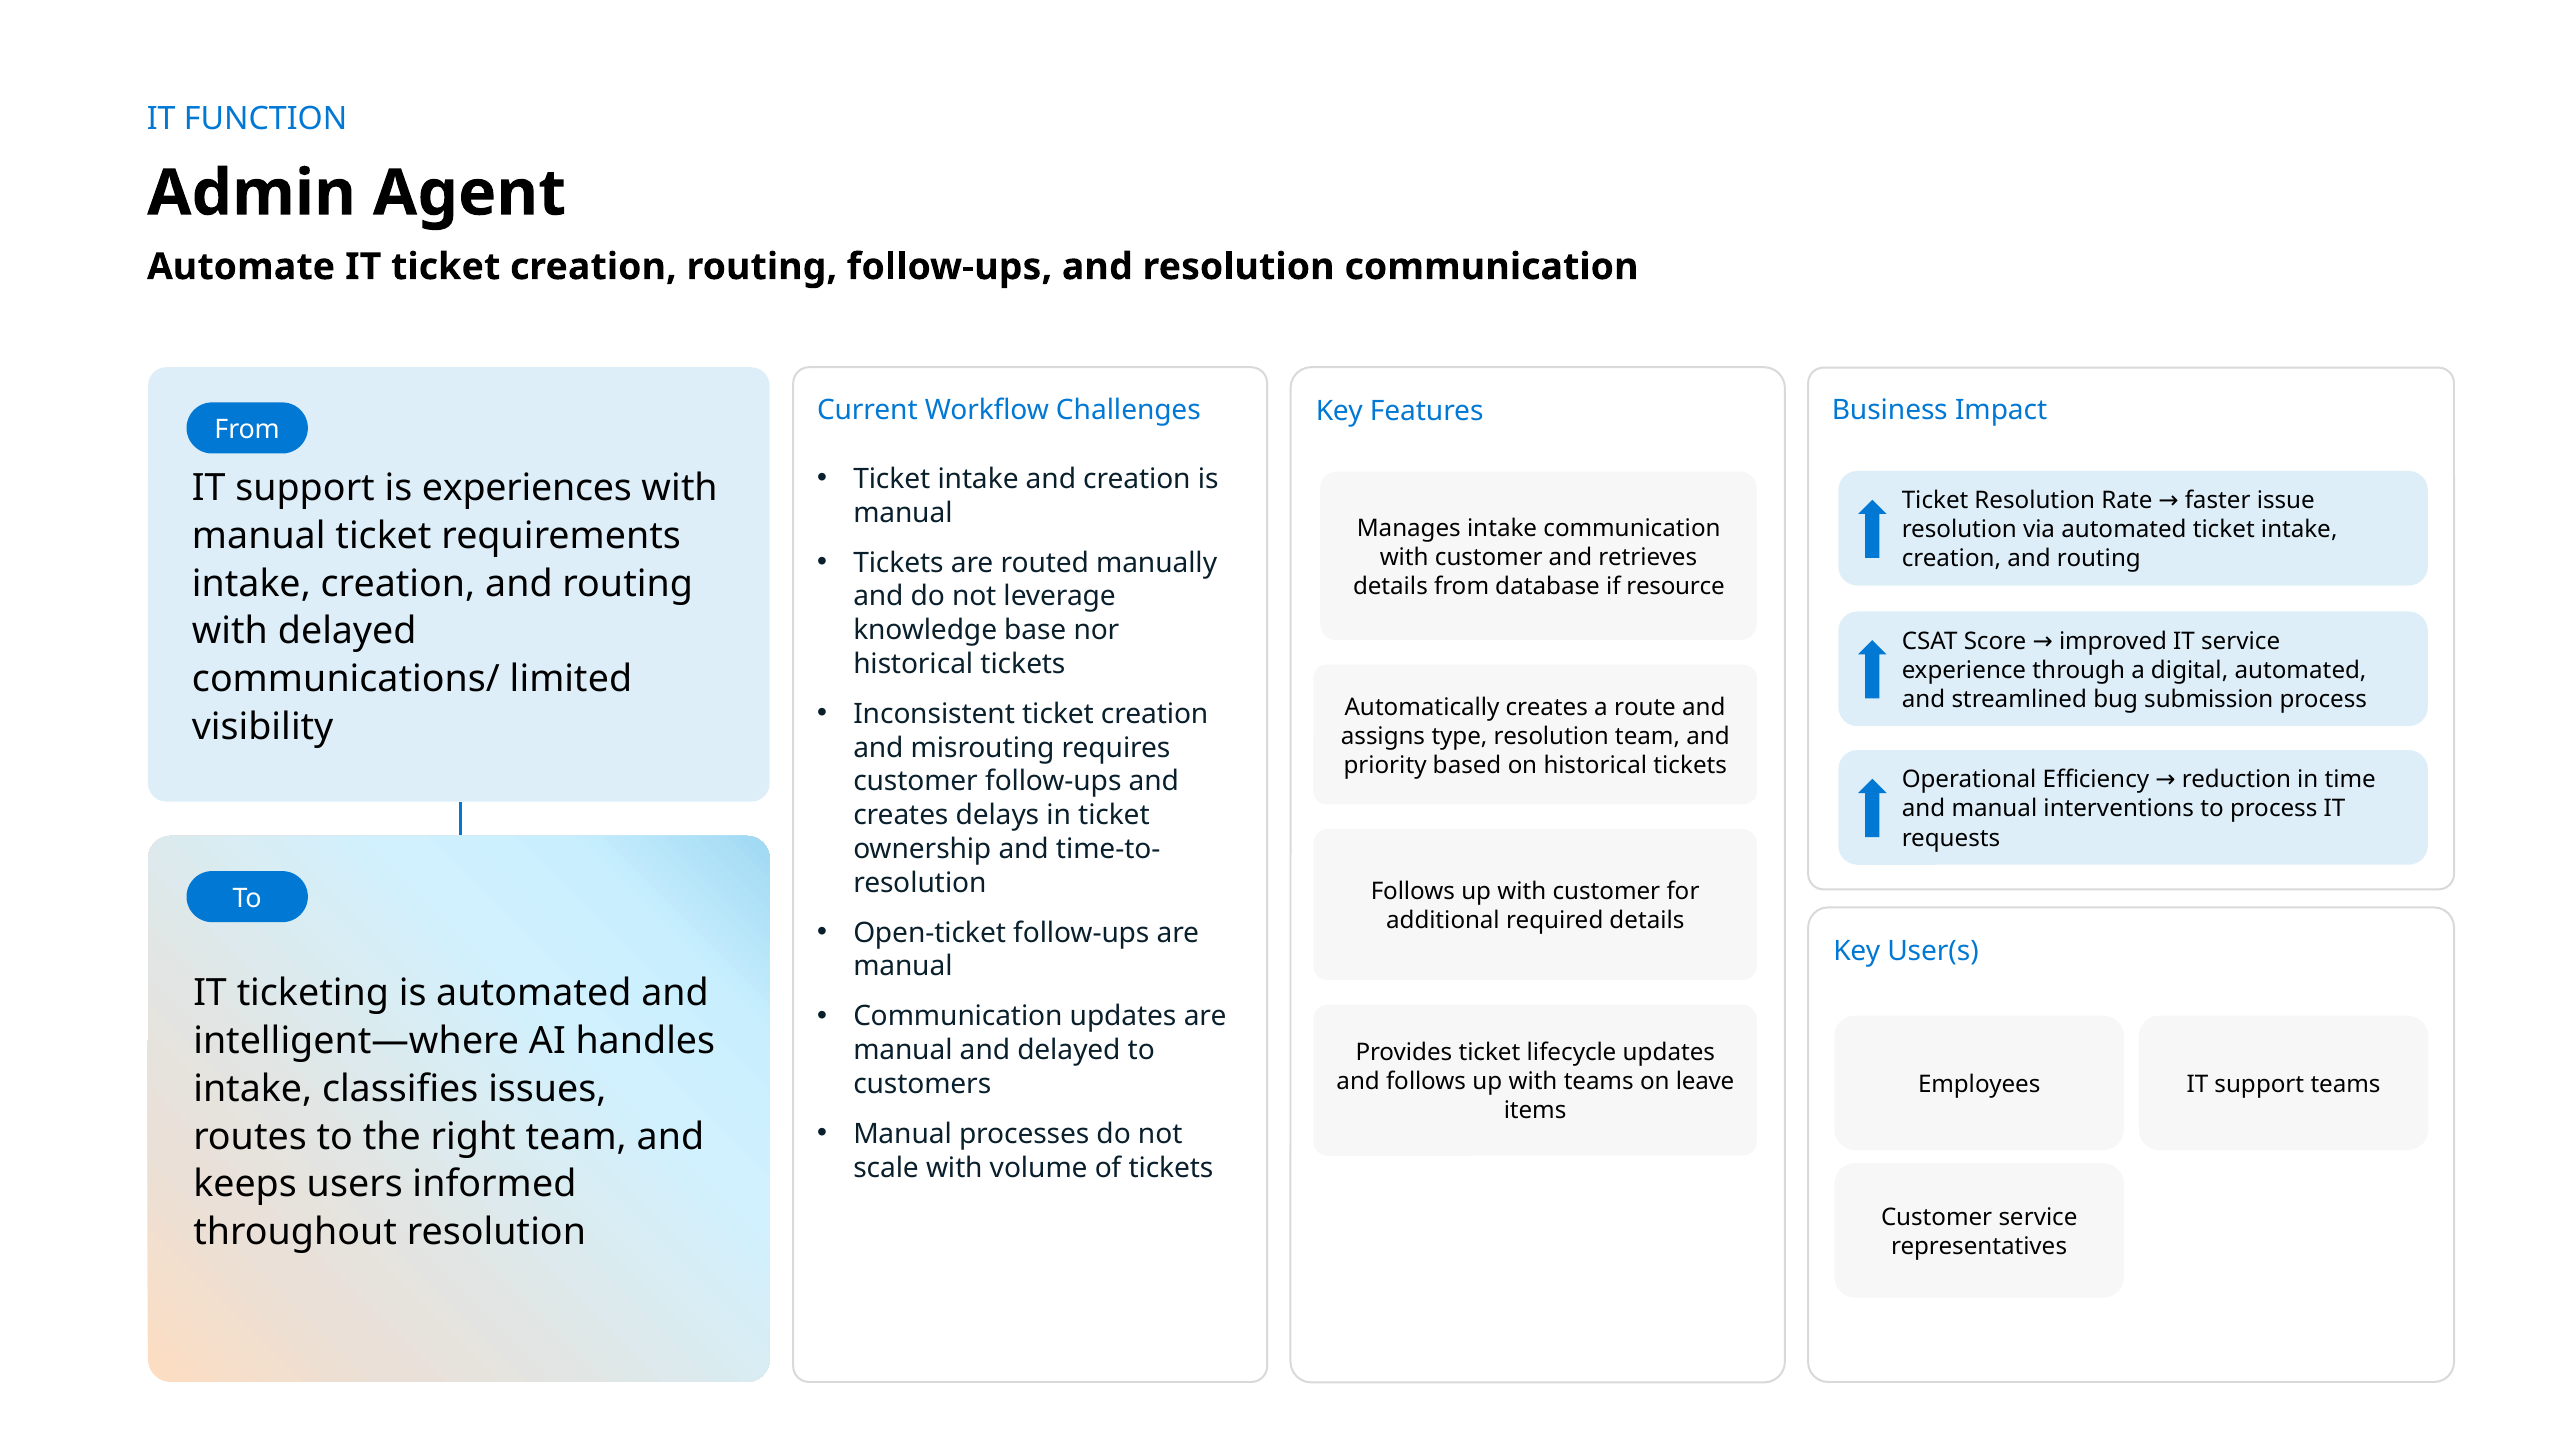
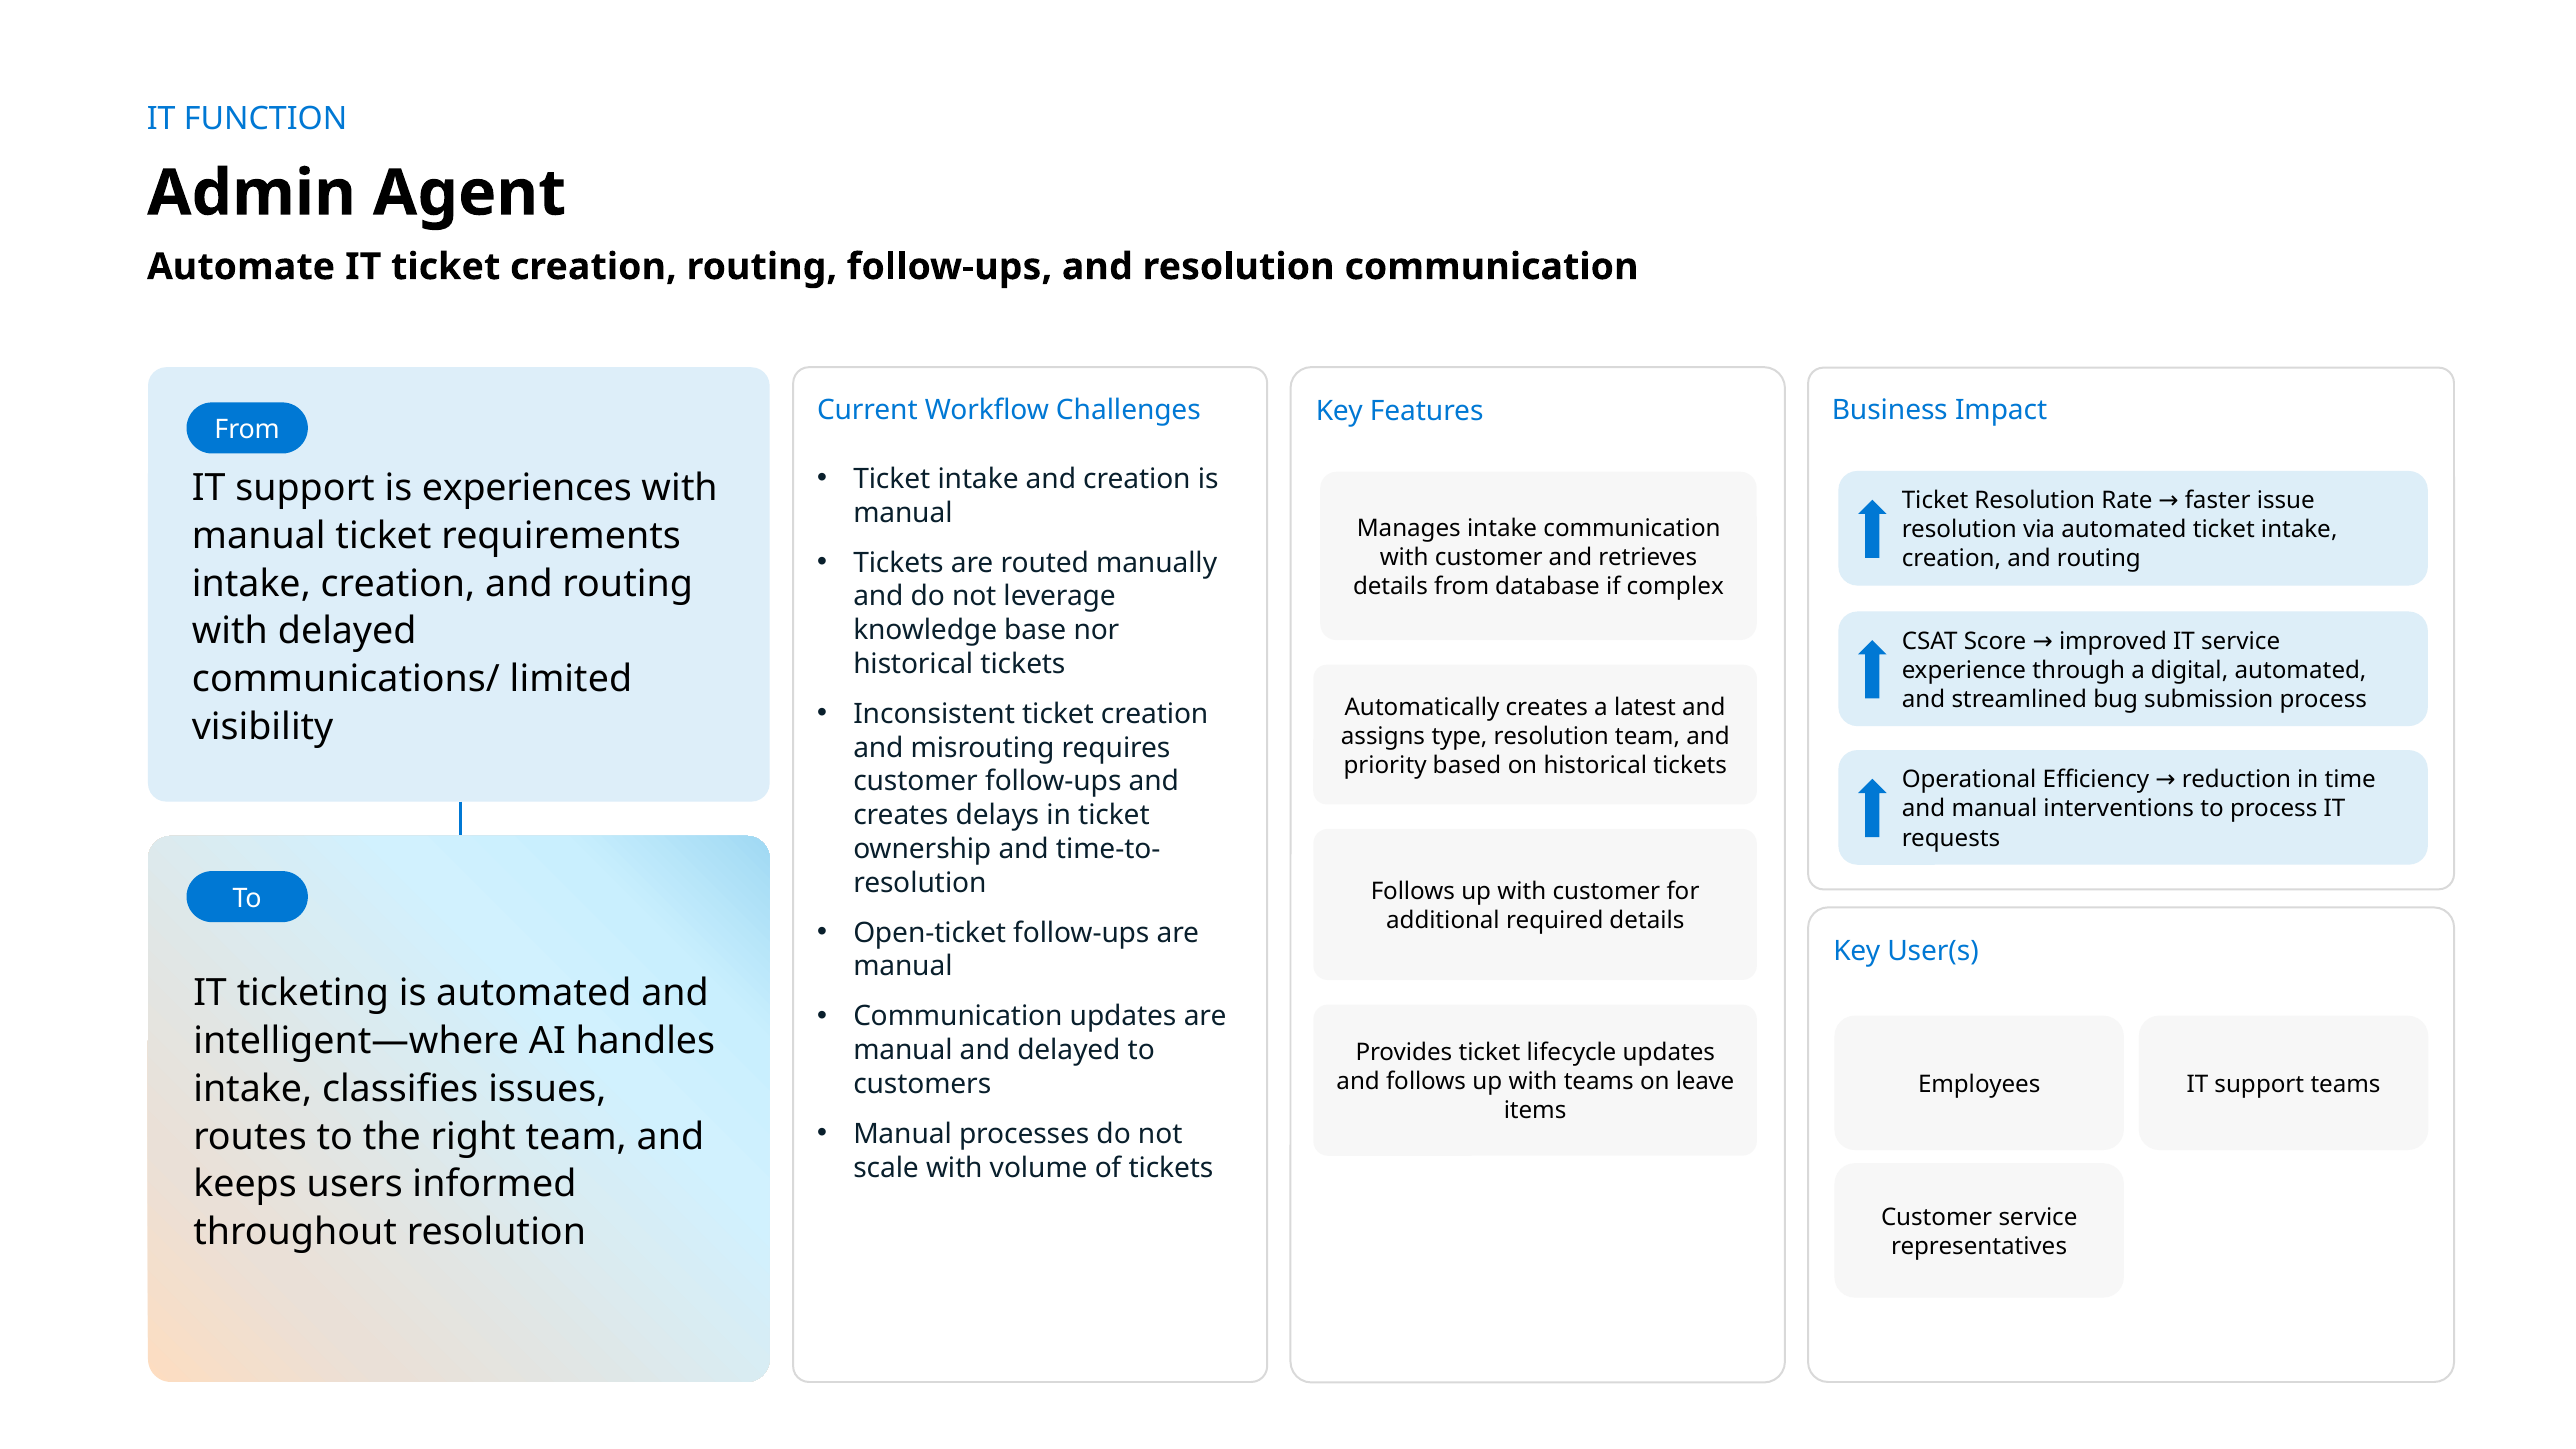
resource: resource -> complex
route: route -> latest
